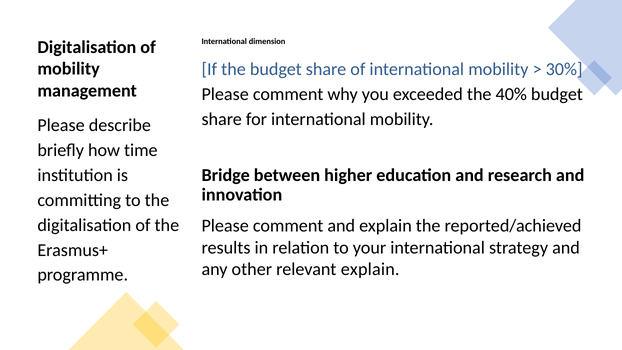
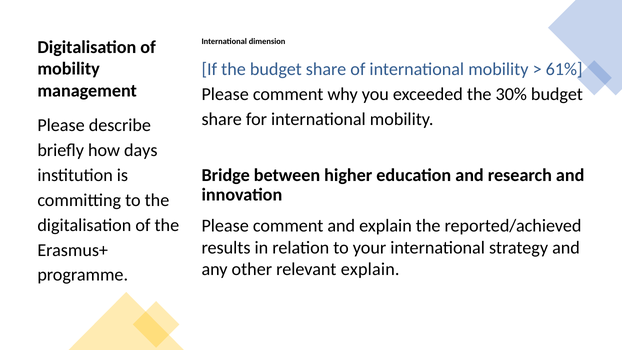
30%: 30% -> 61%
40%: 40% -> 30%
time: time -> days
